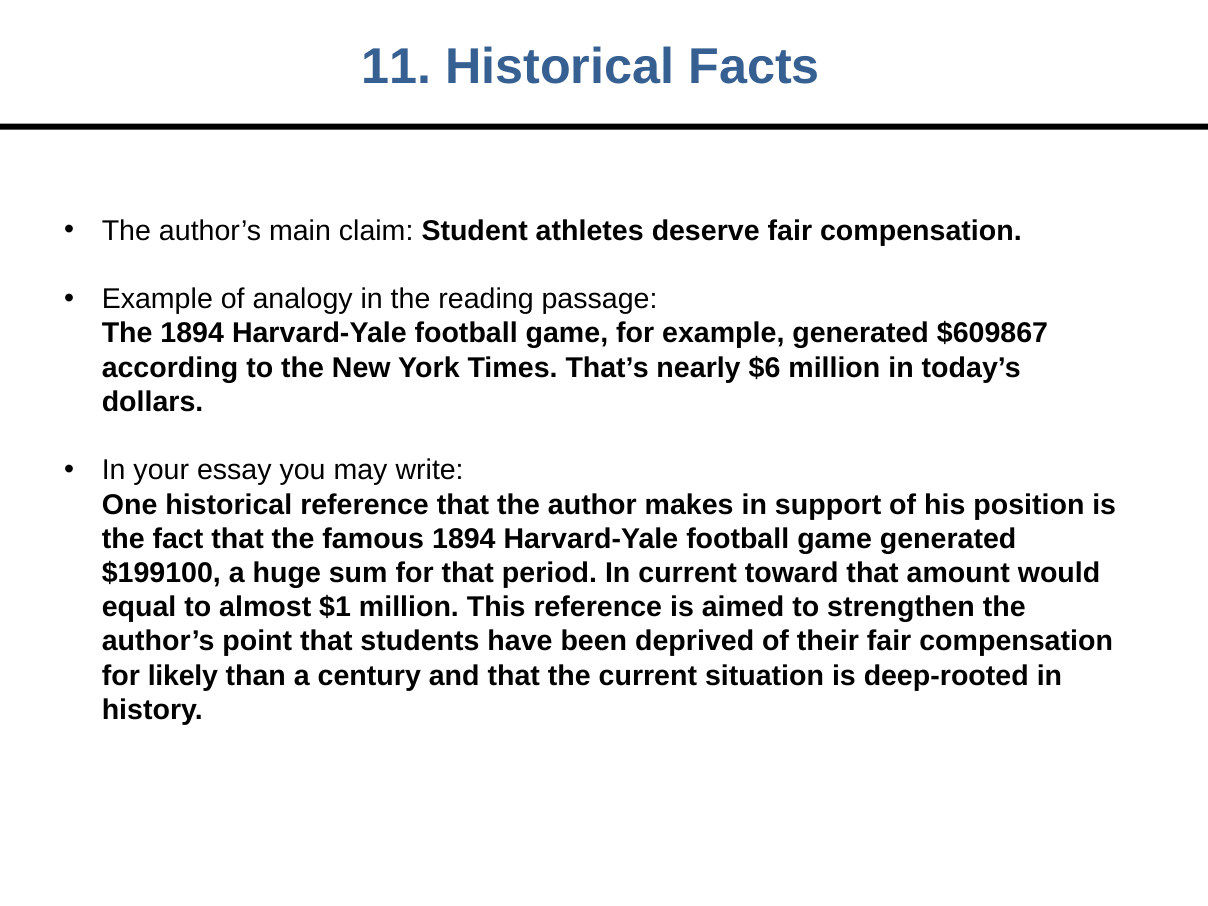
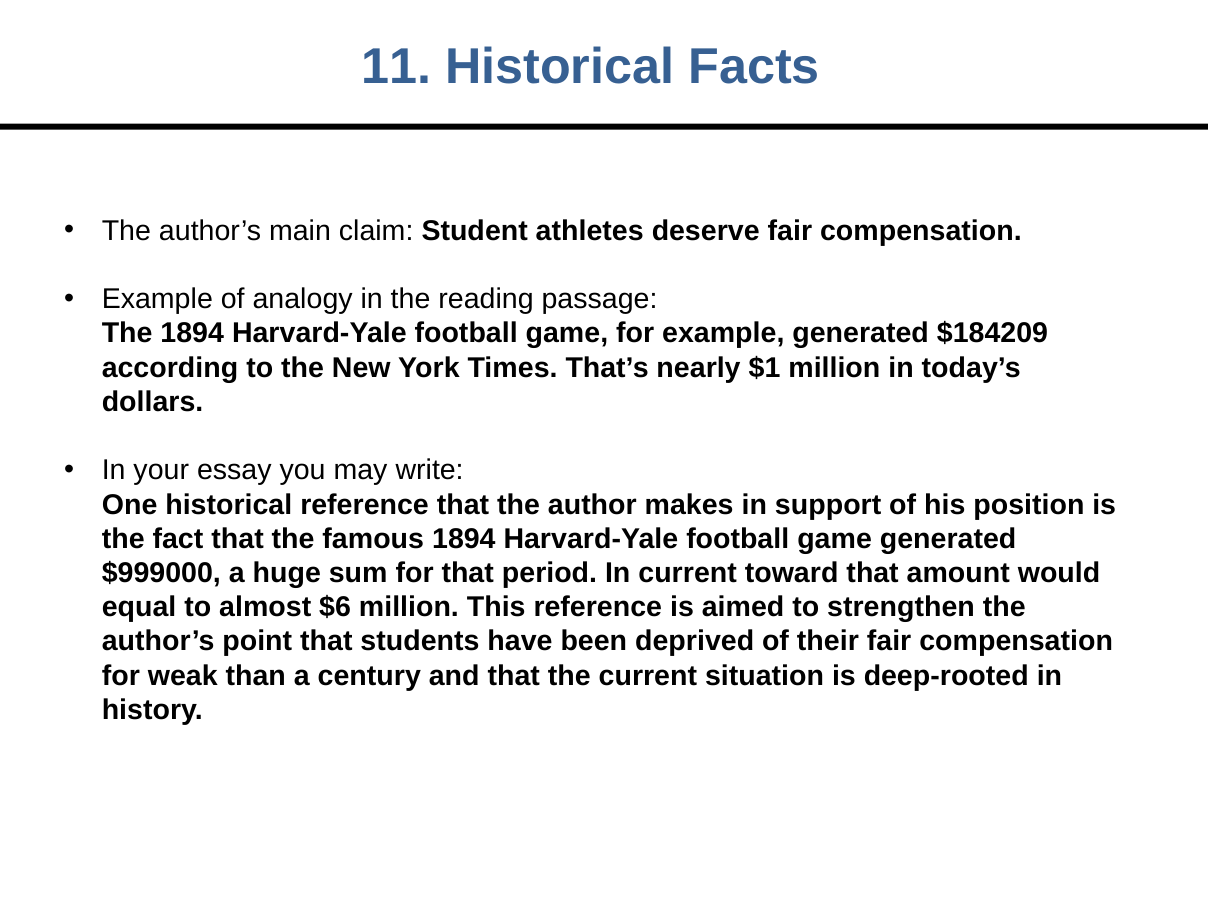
$609867: $609867 -> $184209
$6: $6 -> $1
$199100: $199100 -> $999000
$1: $1 -> $6
likely: likely -> weak
